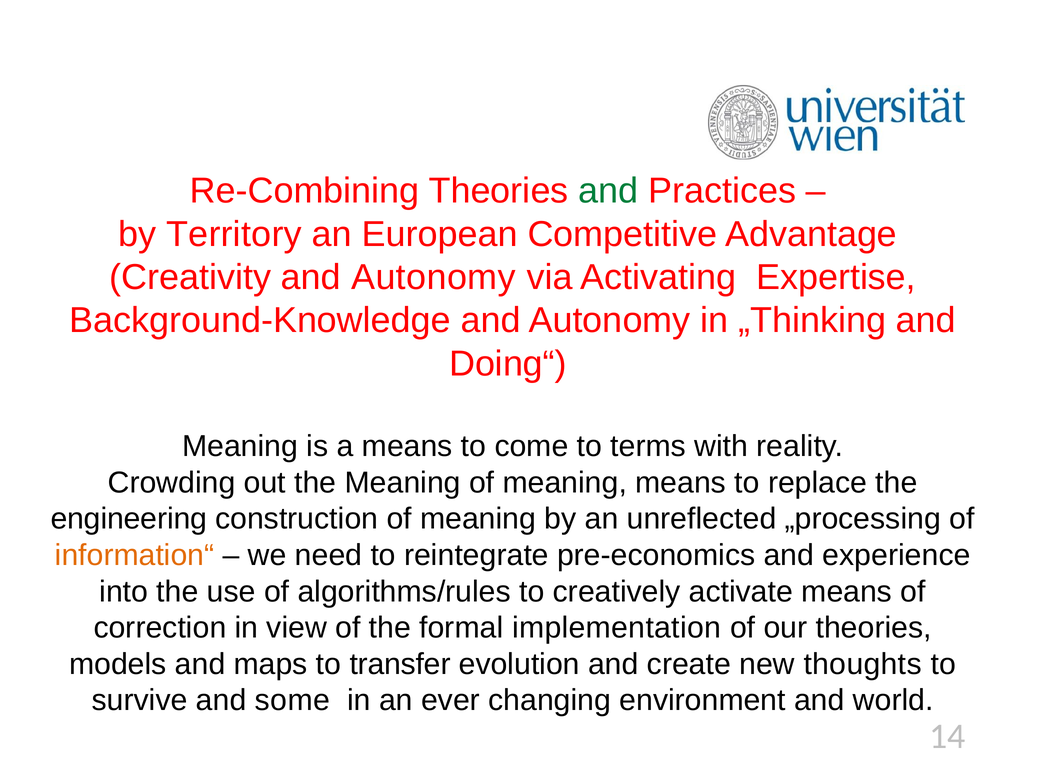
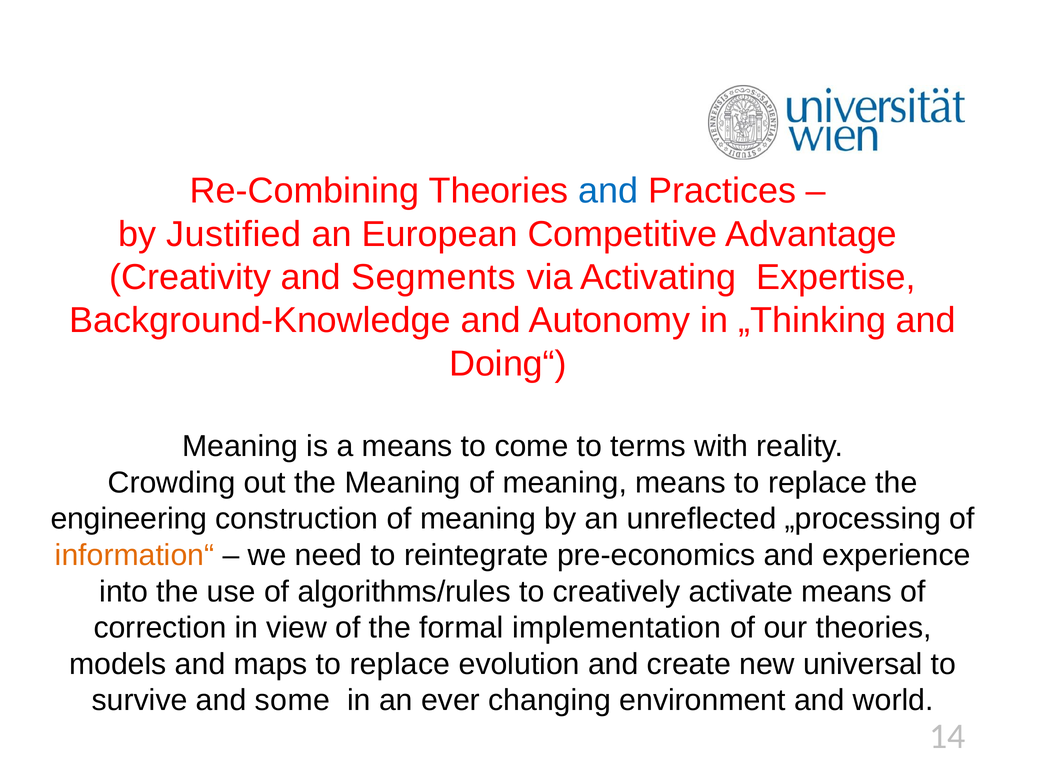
and at (608, 191) colour: green -> blue
Territory: Territory -> Justified
Creativity and Autonomy: Autonomy -> Segments
maps to transfer: transfer -> replace
thoughts: thoughts -> universal
